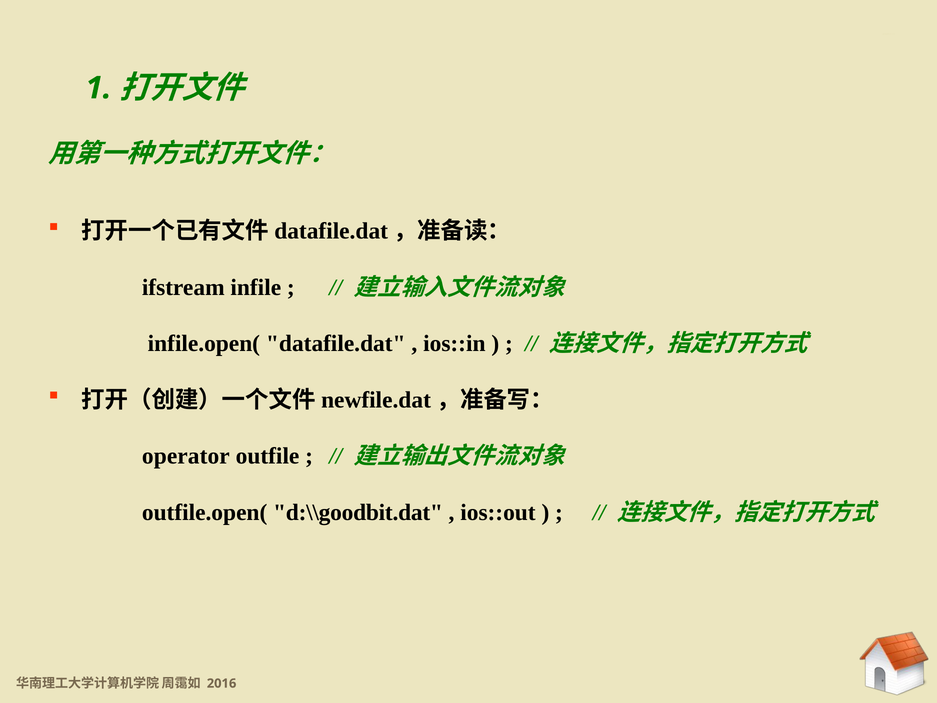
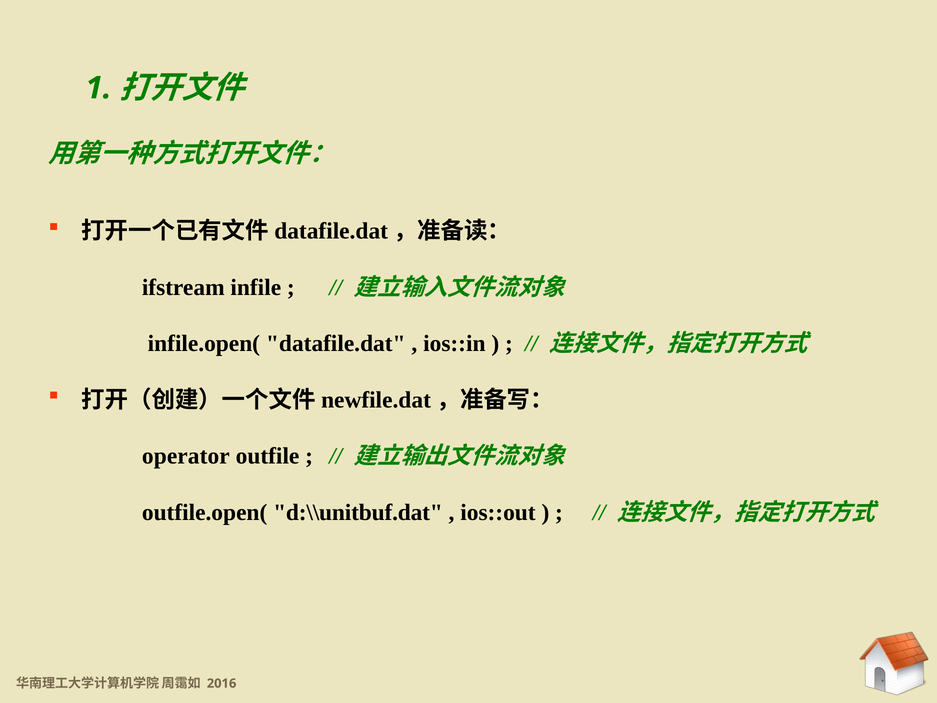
d:\\goodbit.dat: d:\\goodbit.dat -> d:\\unitbuf.dat
